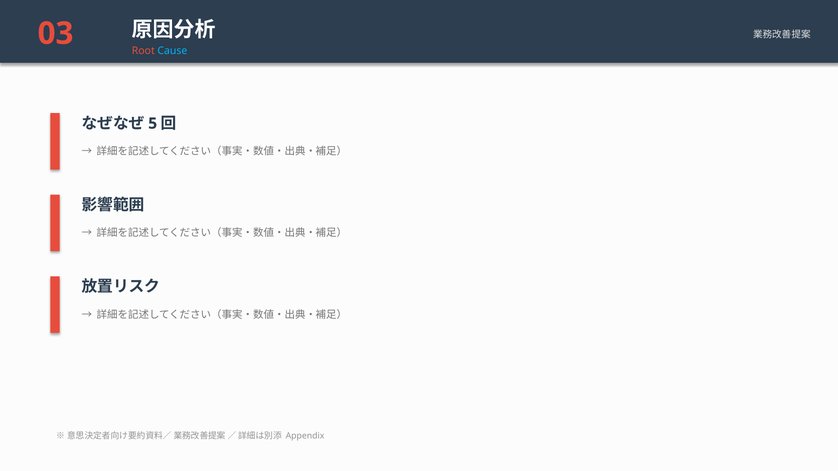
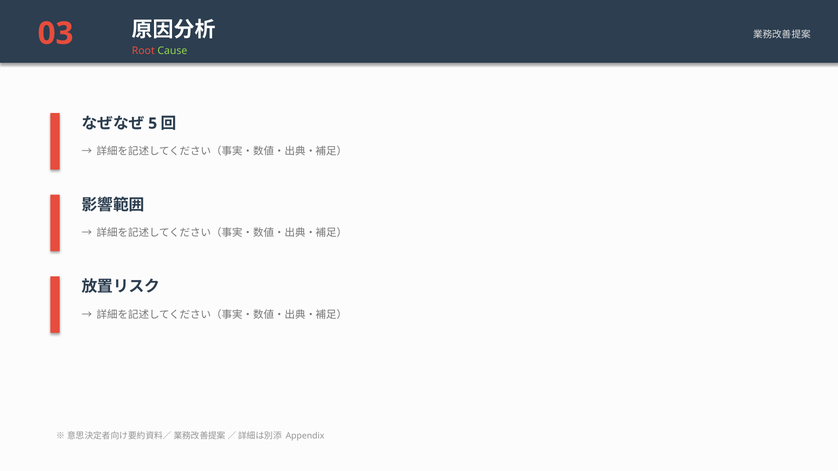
Cause colour: light blue -> light green
